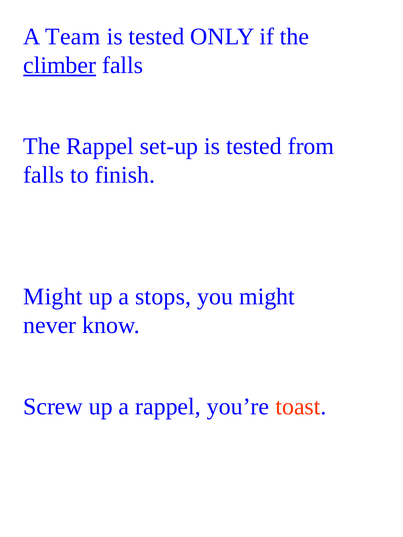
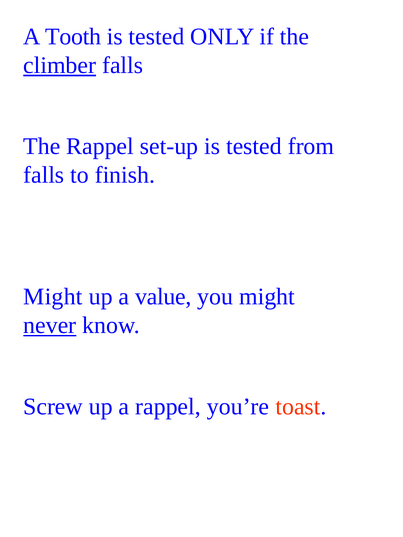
Team: Team -> Tooth
stops: stops -> value
never underline: none -> present
